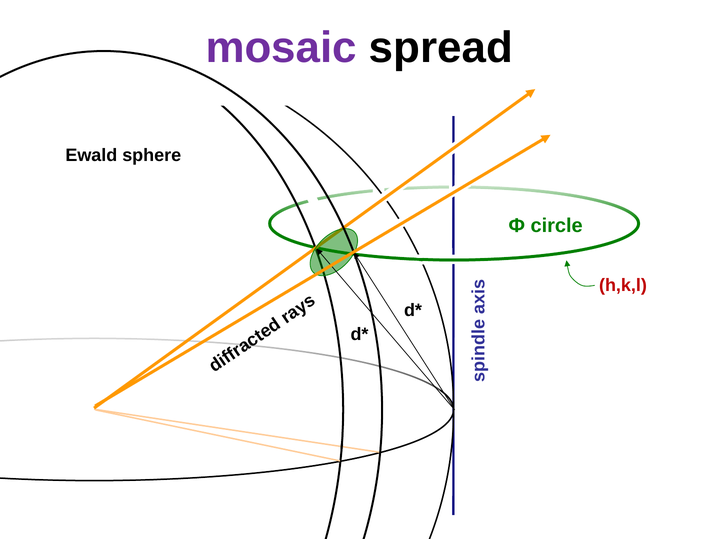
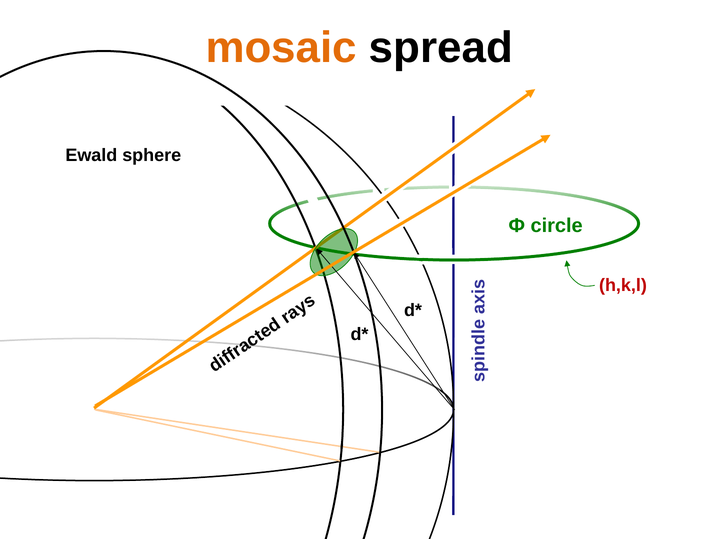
mosaic colour: purple -> orange
